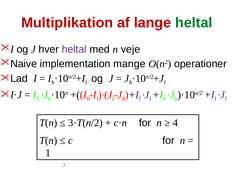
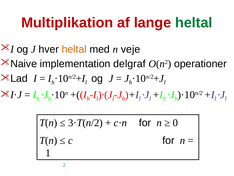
heltal at (74, 49) colour: purple -> orange
mange: mange -> delgraf
4: 4 -> 0
